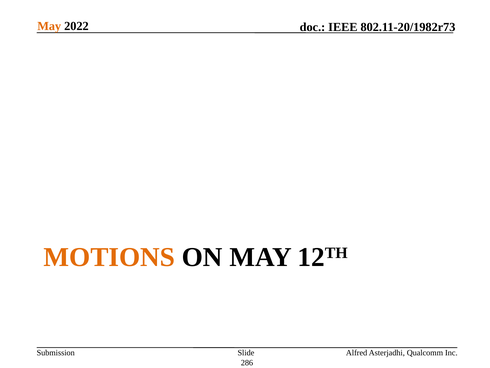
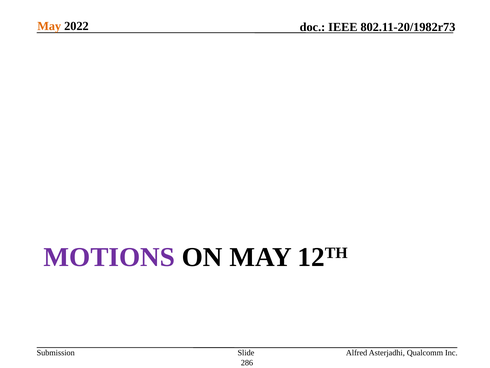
MOTIONS colour: orange -> purple
